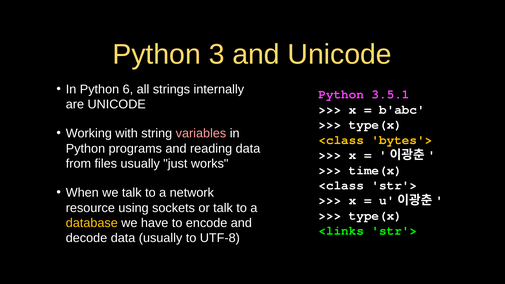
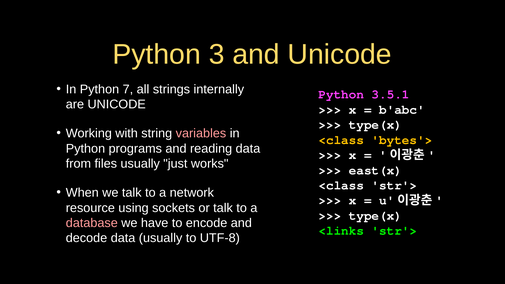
6: 6 -> 7
time(x: time(x -> east(x
database colour: yellow -> pink
